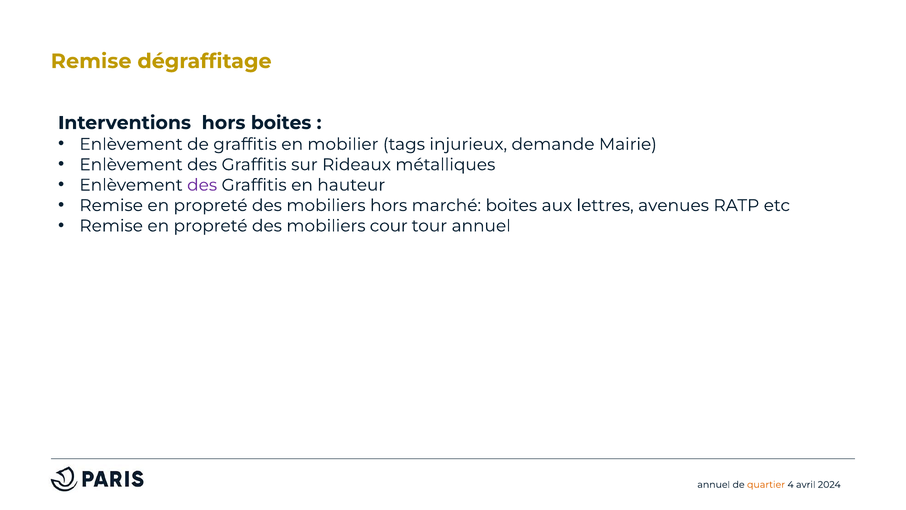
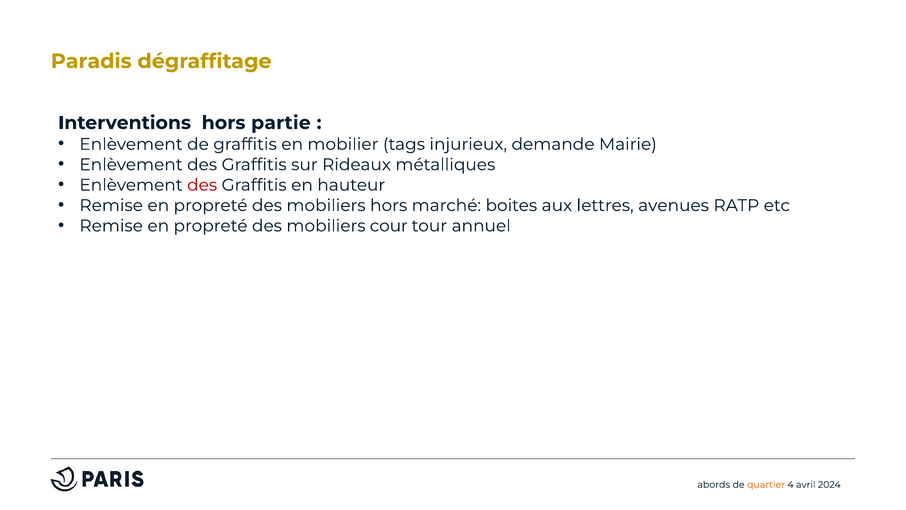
Remise at (91, 61): Remise -> Paradis
hors boites: boites -> partie
des at (202, 185) colour: purple -> red
annuel at (714, 484): annuel -> abords
